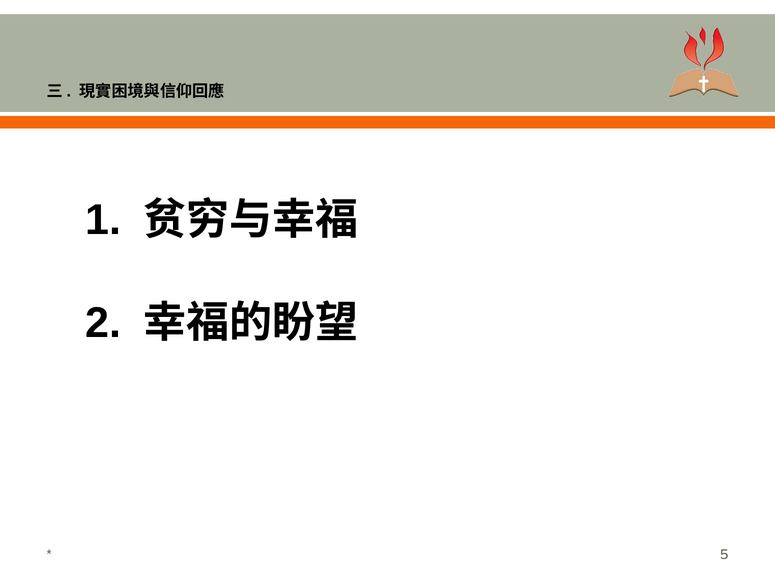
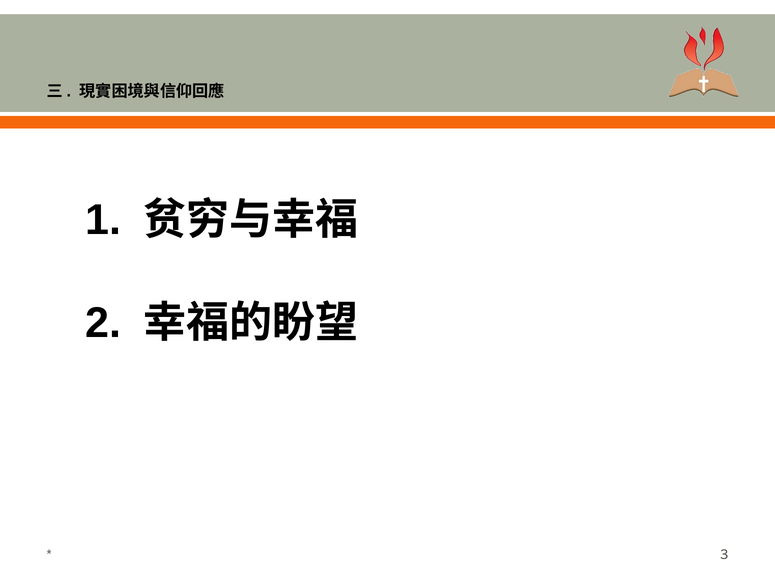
5: 5 -> 3
